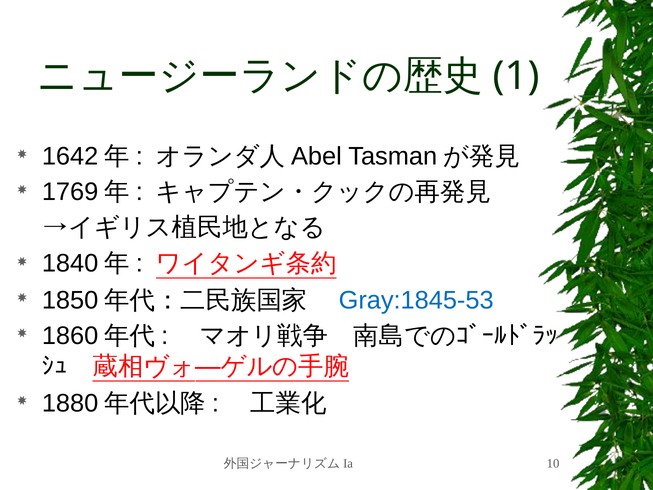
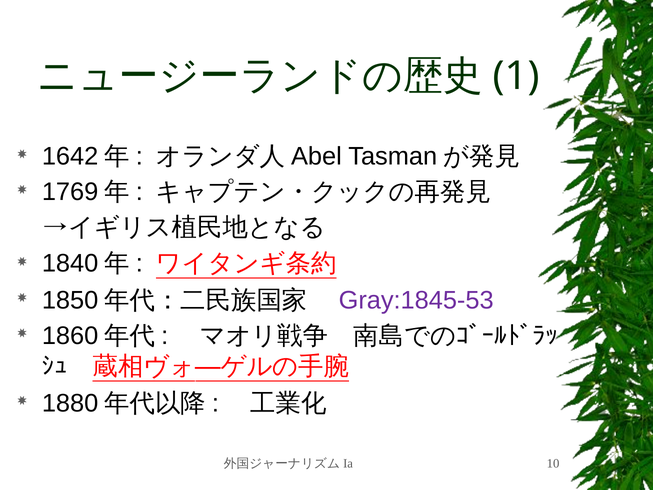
Gray:1845-53 colour: blue -> purple
